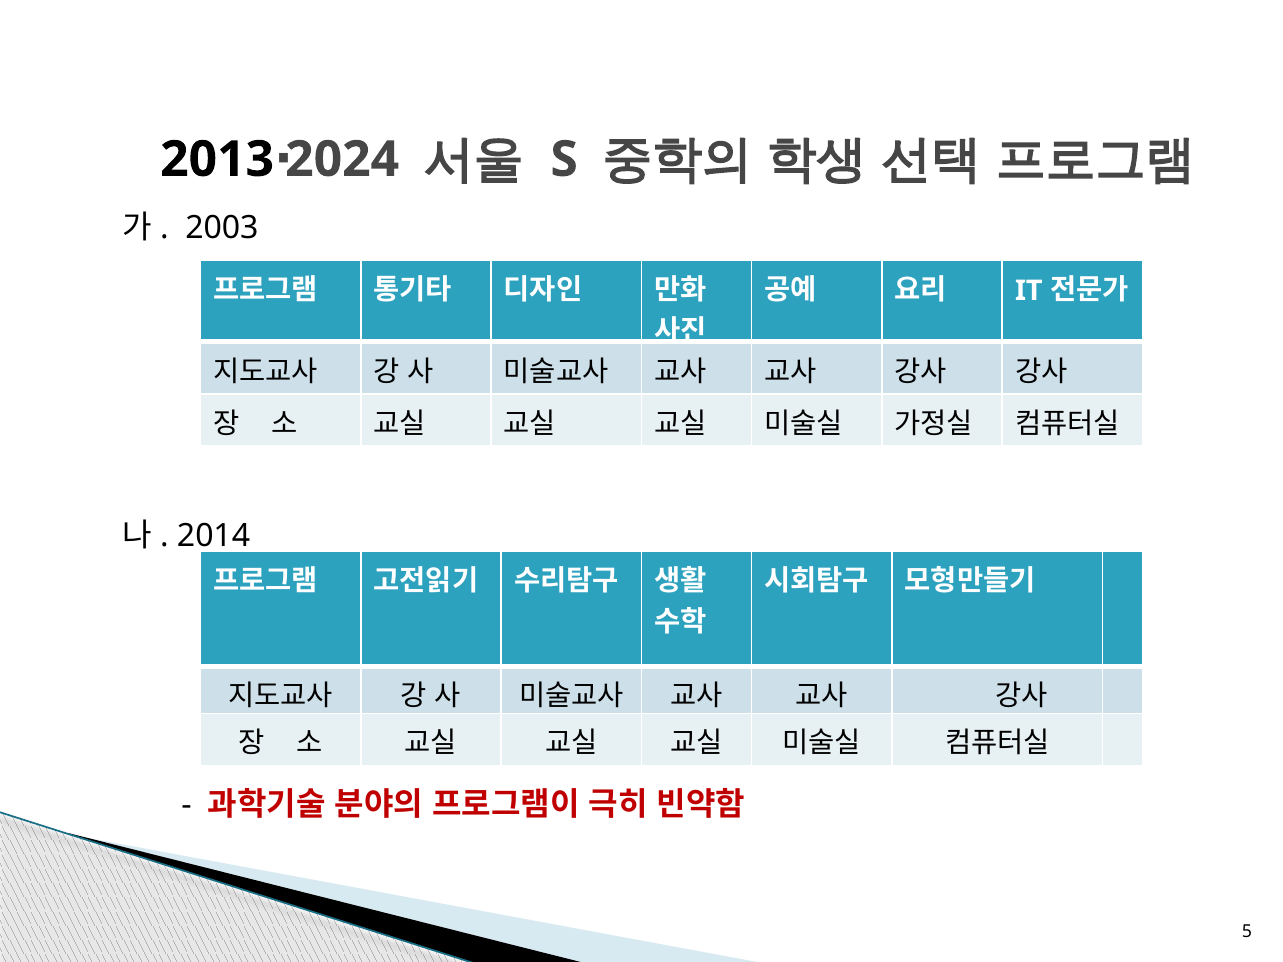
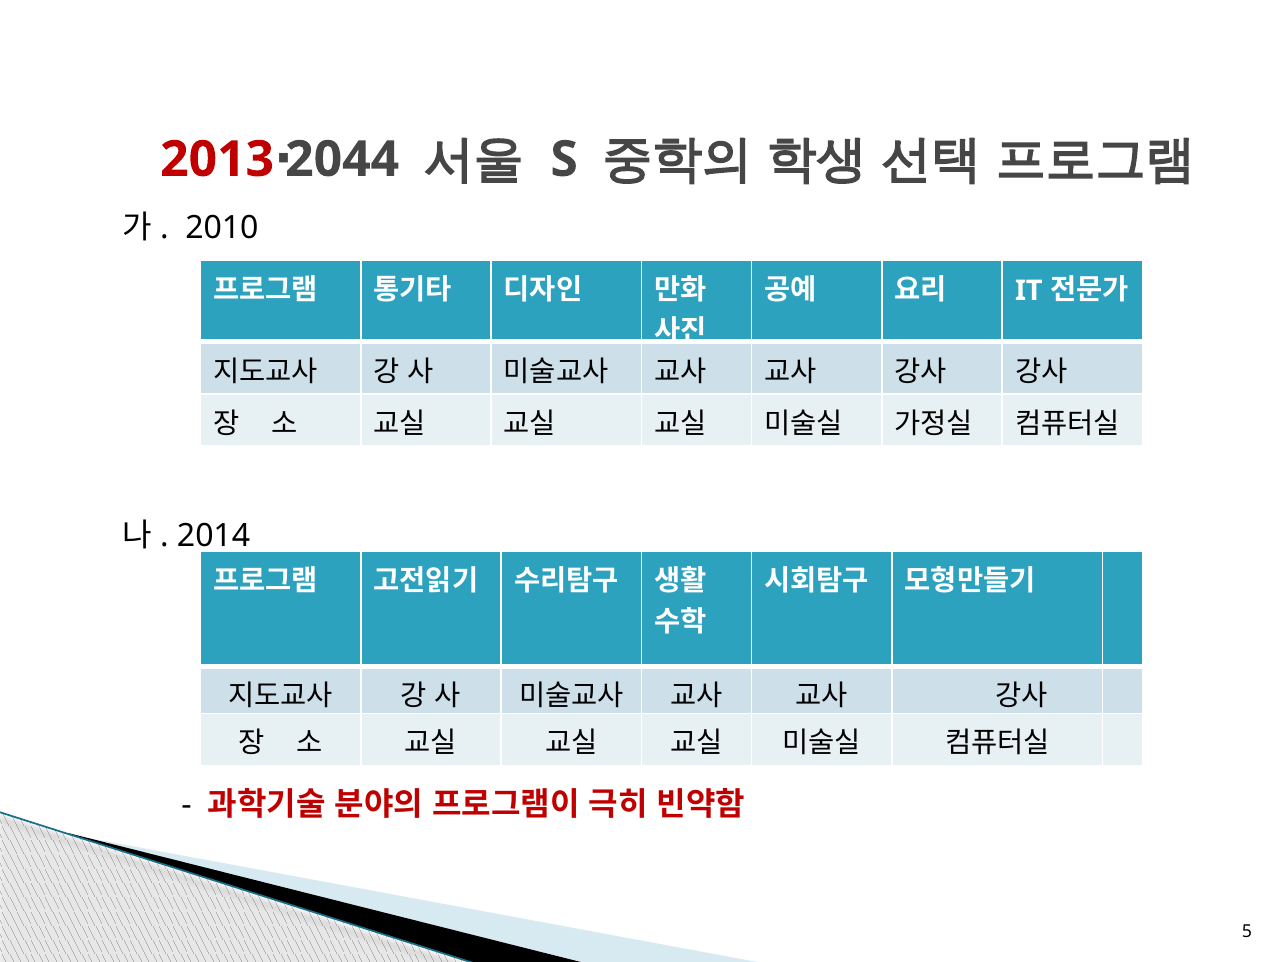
2013 colour: black -> red
2024: 2024 -> 2044
2003: 2003 -> 2010
